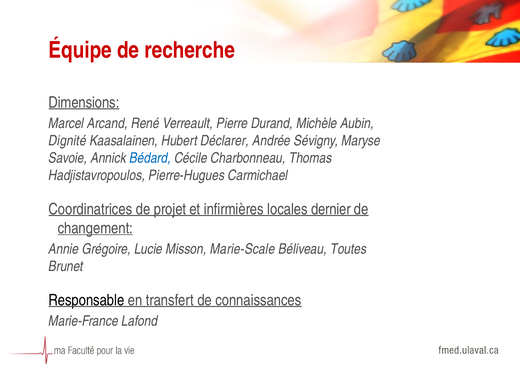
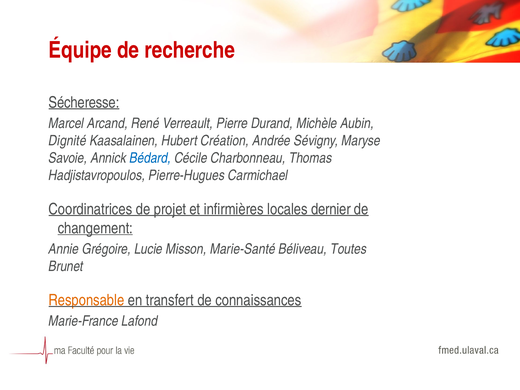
Dimensions: Dimensions -> Sécheresse
Déclarer: Déclarer -> Création
Marie-Scale: Marie-Scale -> Marie-Santé
Responsable colour: black -> orange
